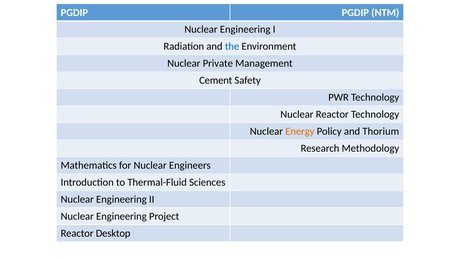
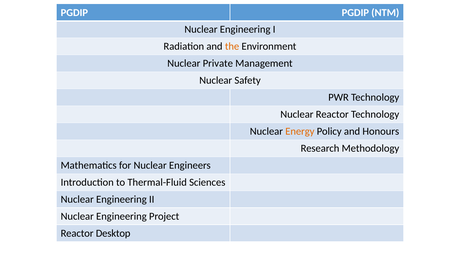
the colour: blue -> orange
Cement at (216, 80): Cement -> Nuclear
Thorium: Thorium -> Honours
